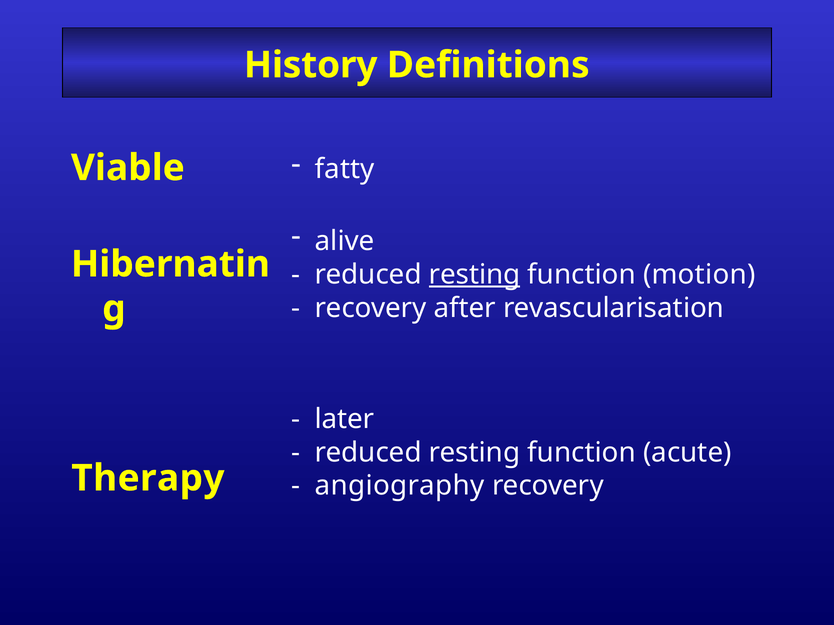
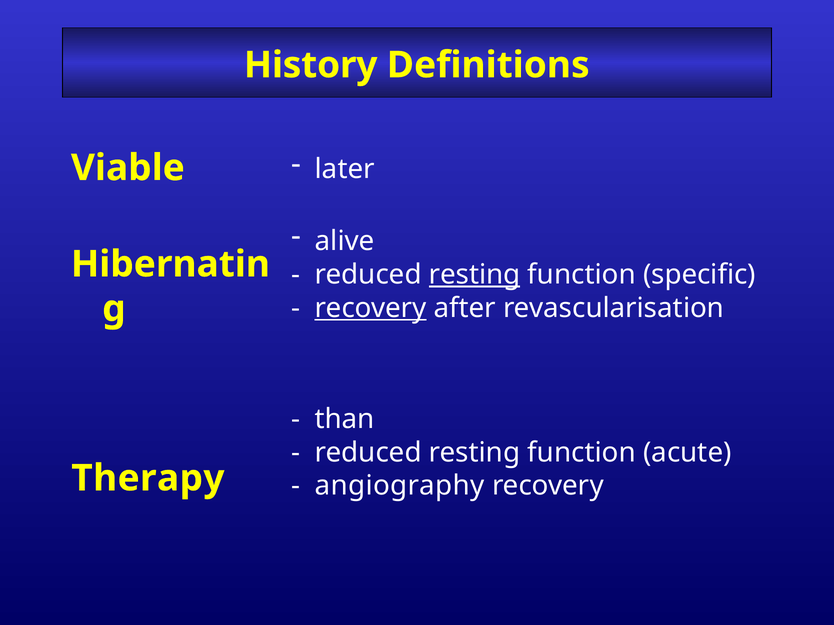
fatty: fatty -> later
motion: motion -> specific
recovery at (371, 308) underline: none -> present
later: later -> than
